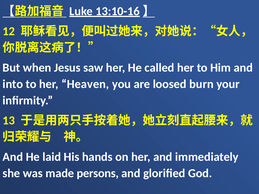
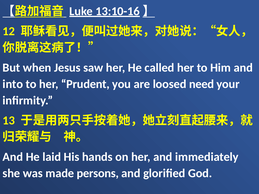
Heaven: Heaven -> Prudent
burn: burn -> need
